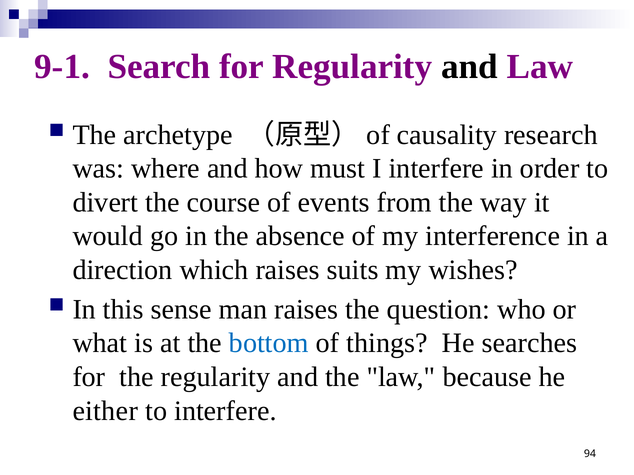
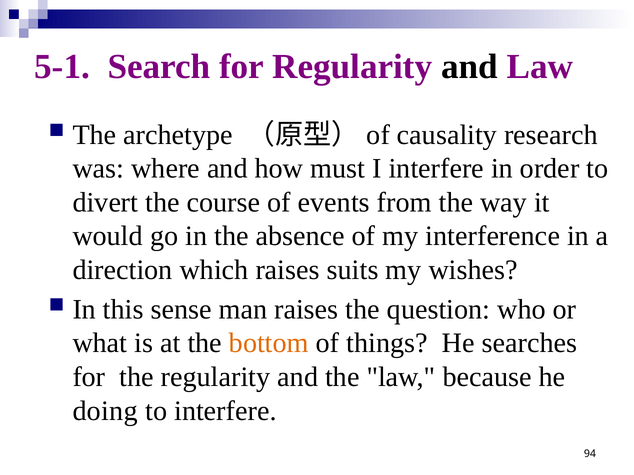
9-1: 9-1 -> 5-1
bottom colour: blue -> orange
either: either -> doing
